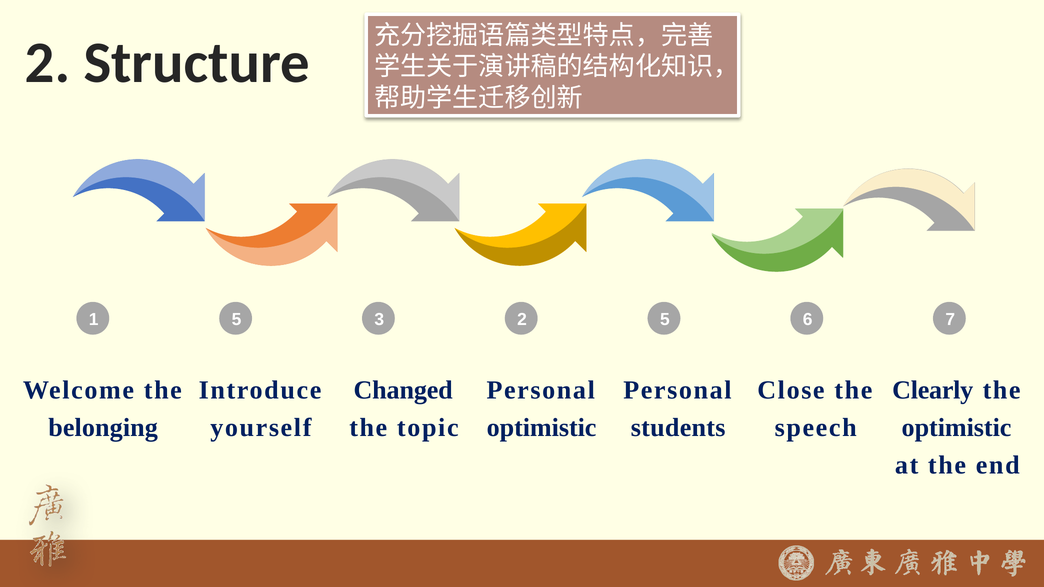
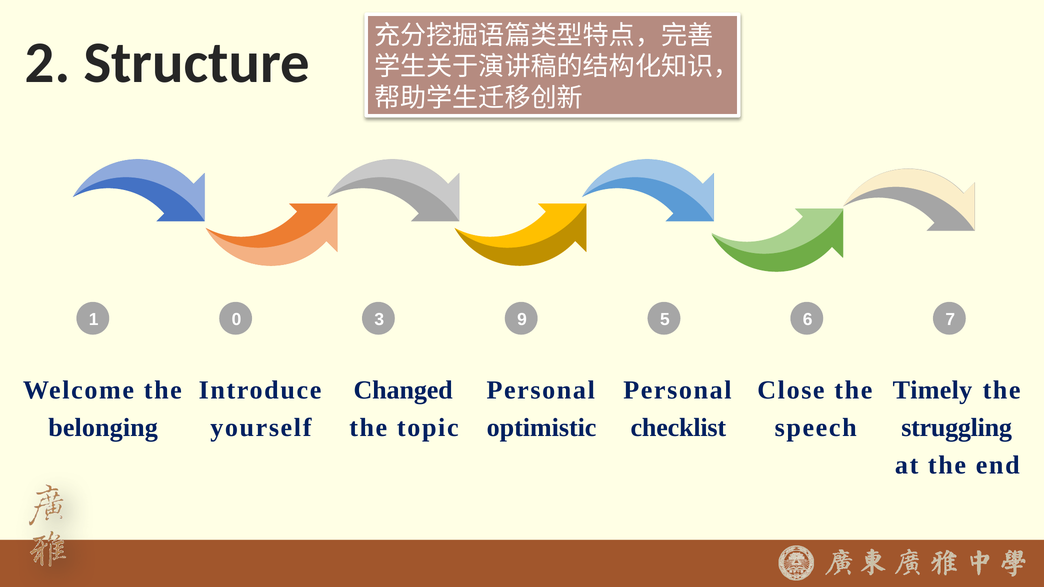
1 5: 5 -> 0
3 2: 2 -> 9
Clearly: Clearly -> Timely
students: students -> checklist
optimistic at (957, 428): optimistic -> struggling
